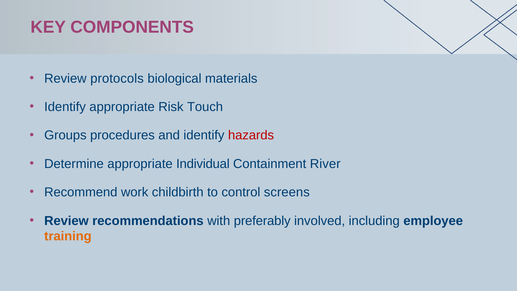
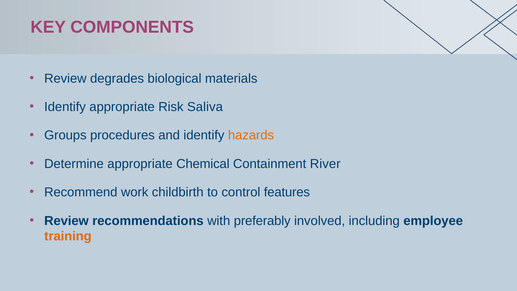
protocols: protocols -> degrades
Touch: Touch -> Saliva
hazards colour: red -> orange
Individual: Individual -> Chemical
screens: screens -> features
